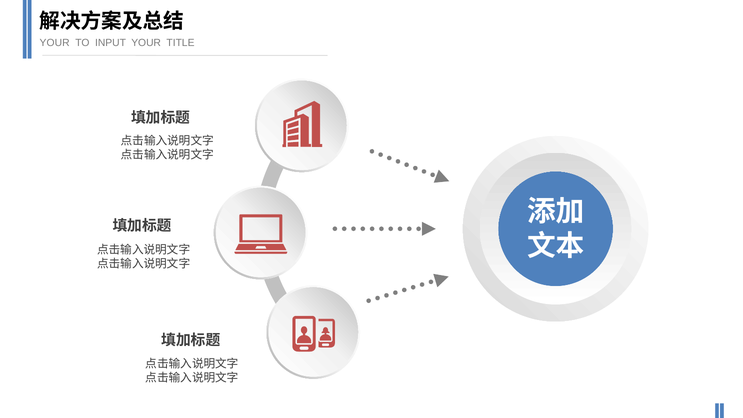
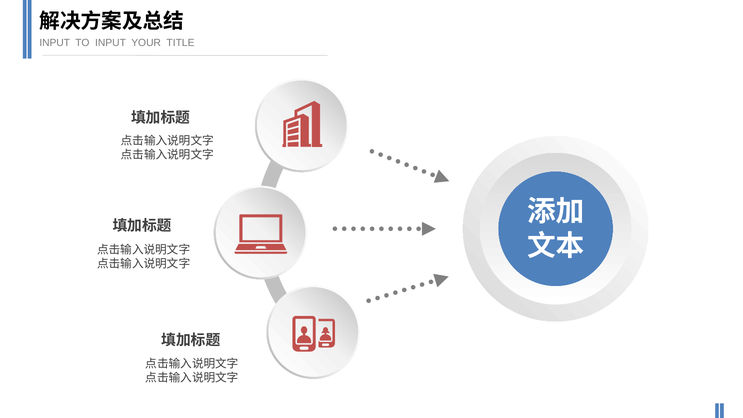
YOUR at (55, 43): YOUR -> INPUT
